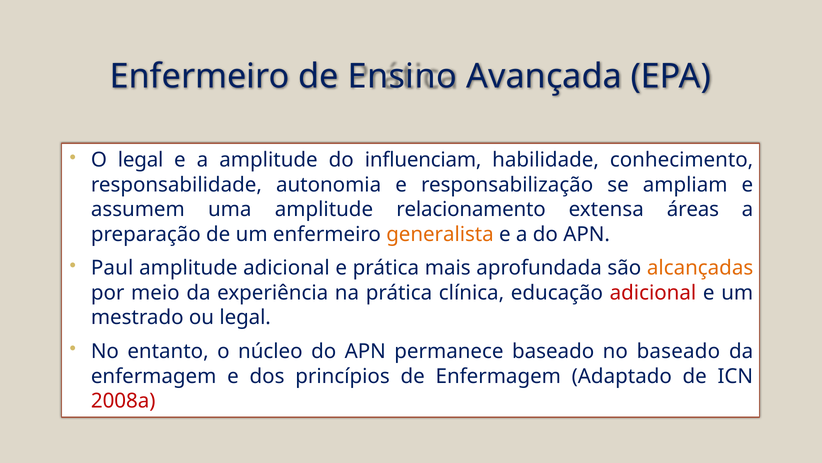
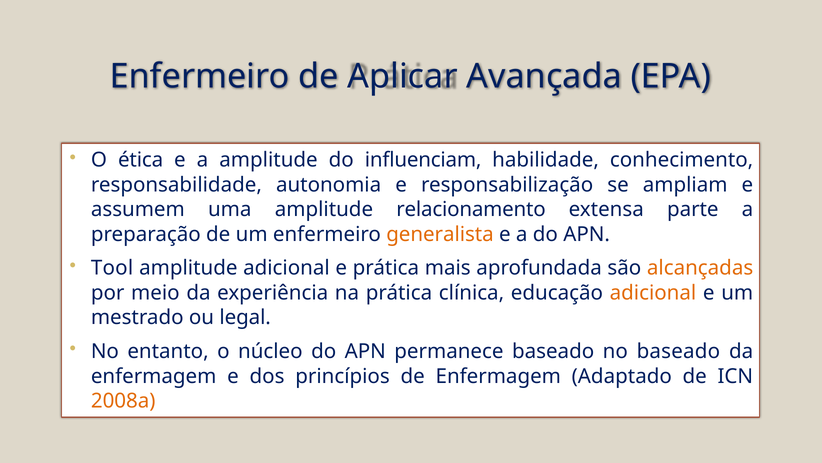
Ensino: Ensino -> Aplicar
O legal: legal -> ética
áreas: áreas -> parte
Paul: Paul -> Tool
adicional at (653, 292) colour: red -> orange
2008a colour: red -> orange
